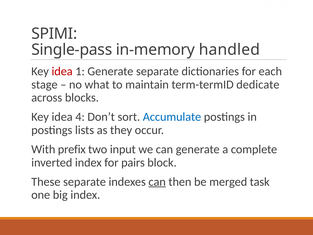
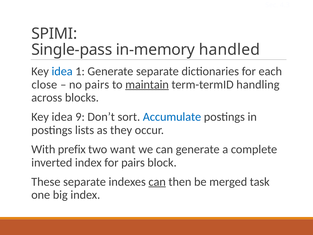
idea at (62, 71) colour: red -> blue
stage: stage -> close
no what: what -> pairs
maintain underline: none -> present
dedicate: dedicate -> handling
4: 4 -> 9
input: input -> want
